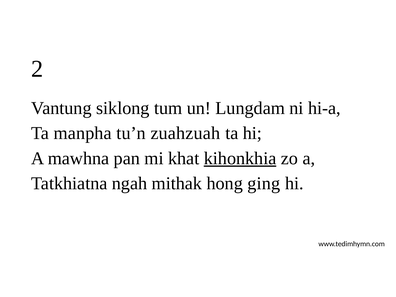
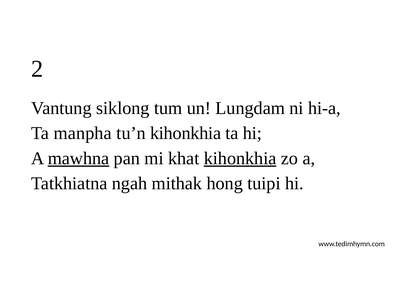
tu’n zuahzuah: zuahzuah -> kihonkhia
mawhna underline: none -> present
ging: ging -> tuipi
